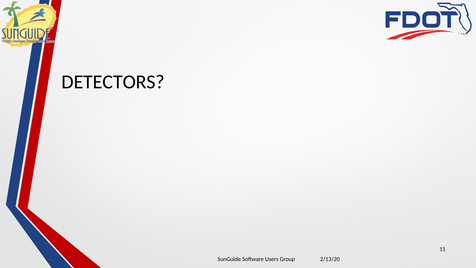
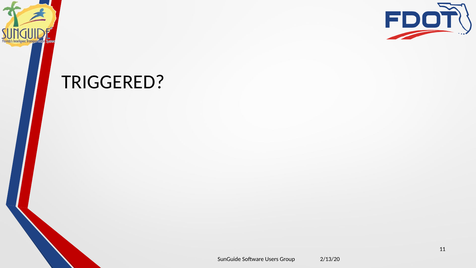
DETECTORS: DETECTORS -> TRIGGERED
